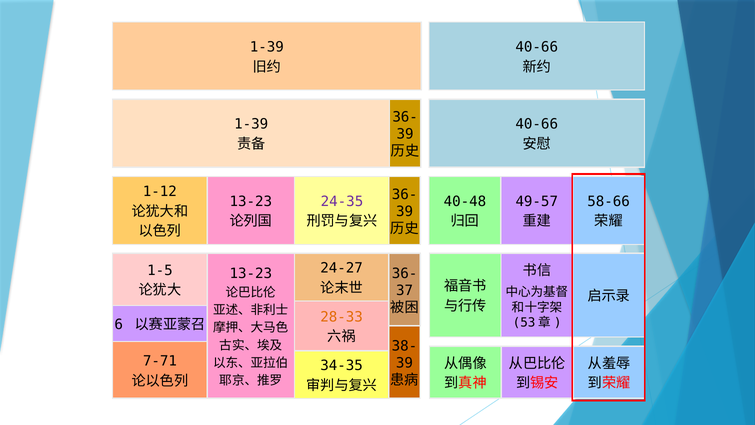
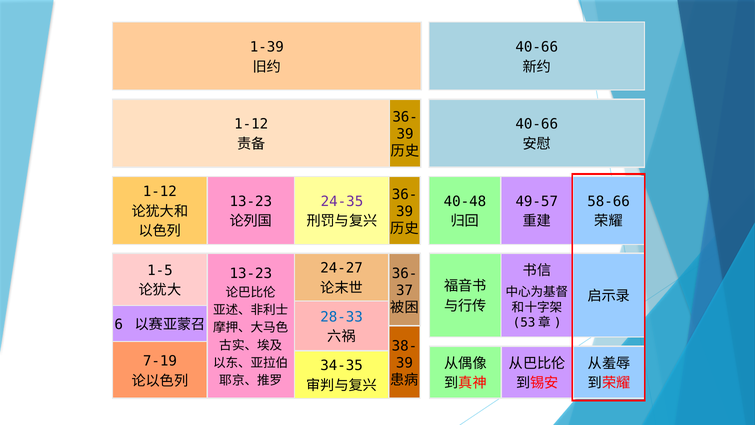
1-39 at (251, 124): 1-39 -> 1-12
28-33 colour: orange -> blue
7-71: 7-71 -> 7-19
